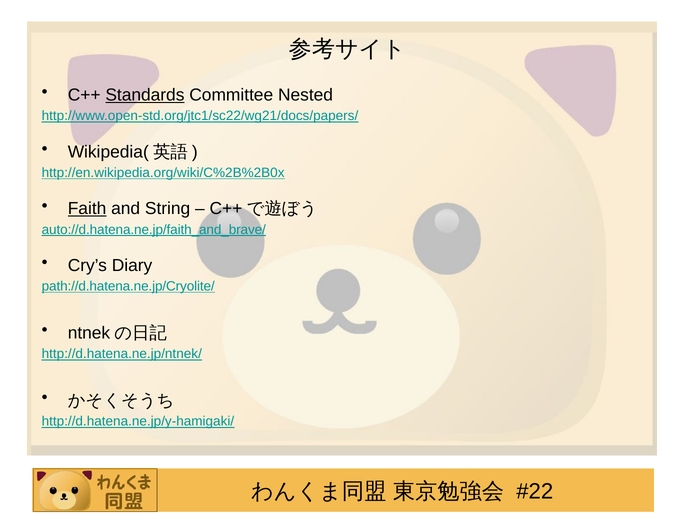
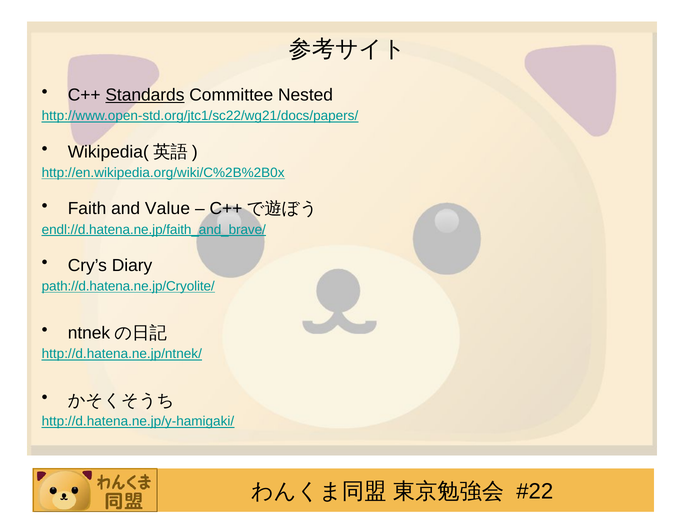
Faith underline: present -> none
String: String -> Value
auto://d.hatena.ne.jp/faith_and_brave/: auto://d.hatena.ne.jp/faith_and_brave/ -> endl://d.hatena.ne.jp/faith_and_brave/
